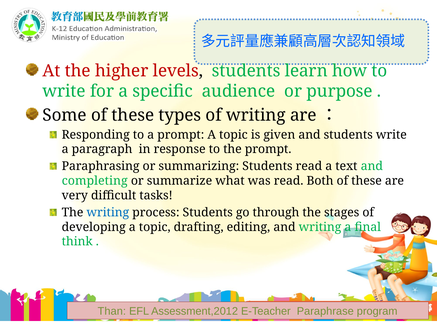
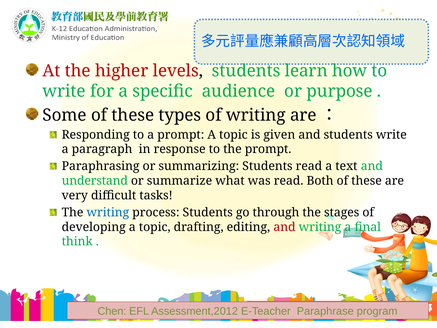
completing: completing -> understand
and at (285, 227) colour: black -> red
Than: Than -> Chen
